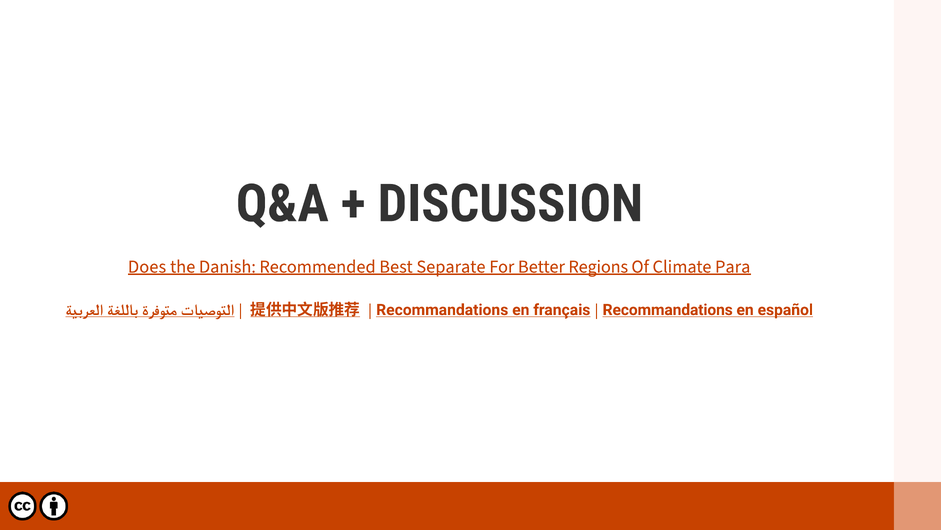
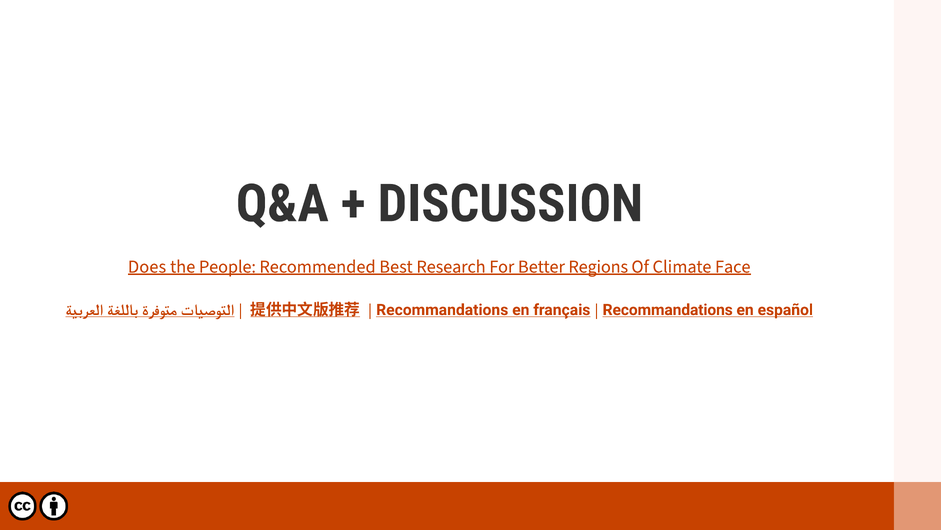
Danish: Danish -> People
Separate: Separate -> Research
Para: Para -> Face
